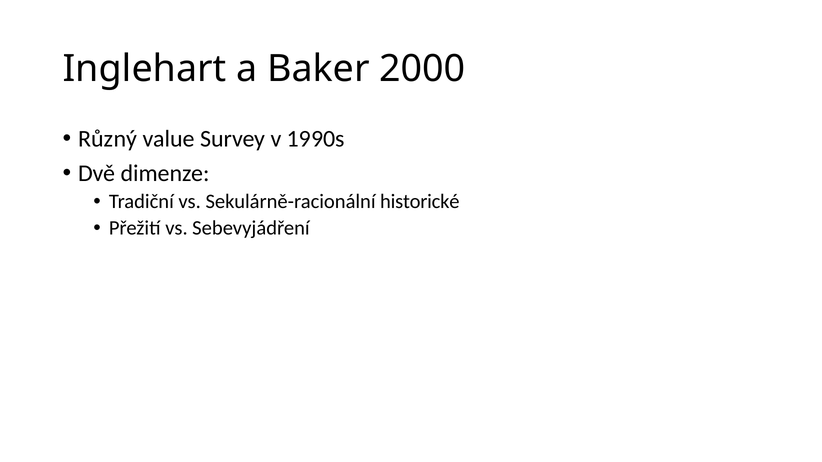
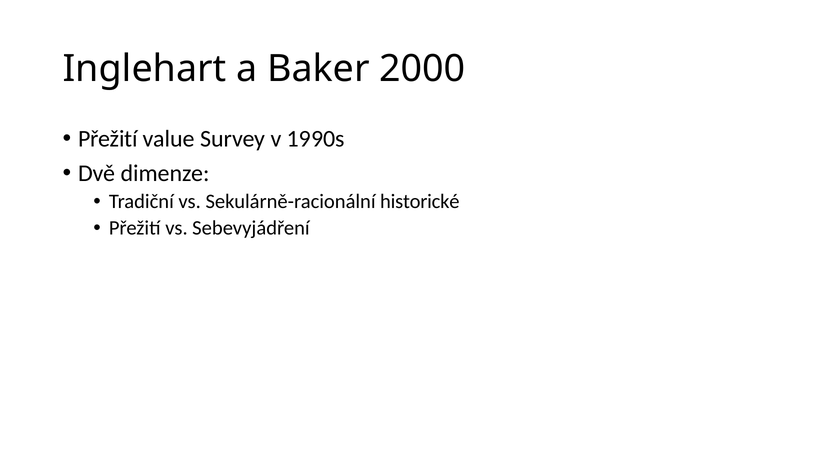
Různý at (108, 139): Různý -> Přežití
